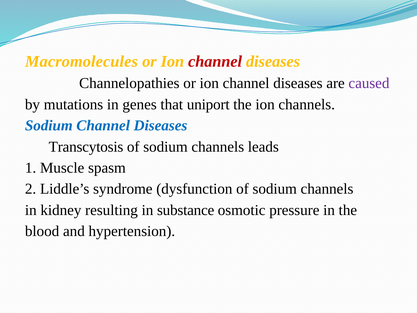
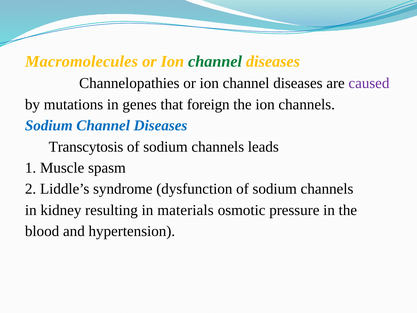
channel at (215, 62) colour: red -> green
uniport: uniport -> foreign
substance: substance -> materials
